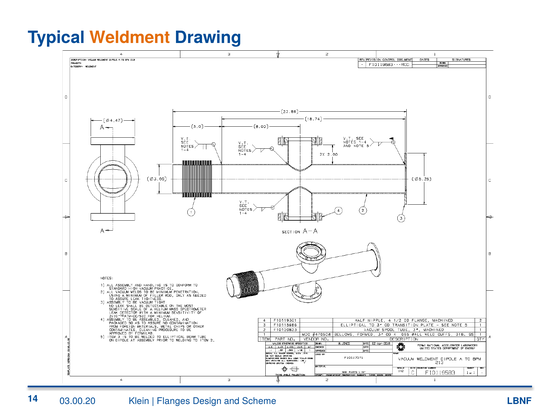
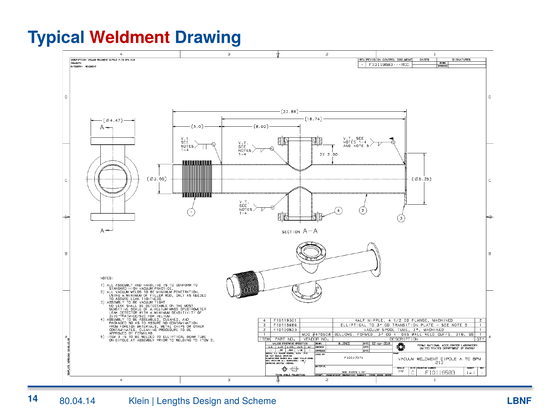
Weldment colour: orange -> red
03.00.20: 03.00.20 -> 80.04.14
Flanges: Flanges -> Lengths
